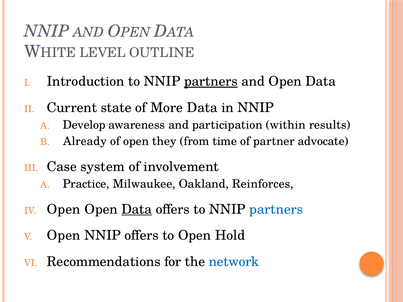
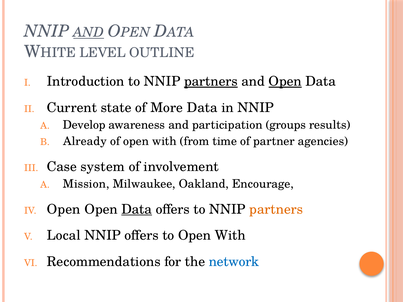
AND at (89, 33) underline: none -> present
Open at (285, 82) underline: none -> present
within: within -> groups
of open they: they -> with
advocate: advocate -> agencies
Practice: Practice -> Mission
Reinforces: Reinforces -> Encourage
partners at (276, 209) colour: blue -> orange
Open at (64, 236): Open -> Local
to Open Hold: Hold -> With
